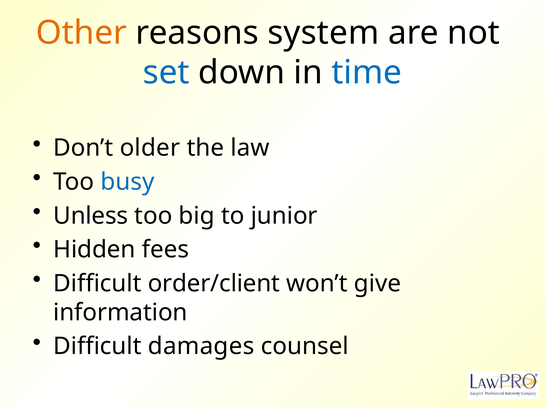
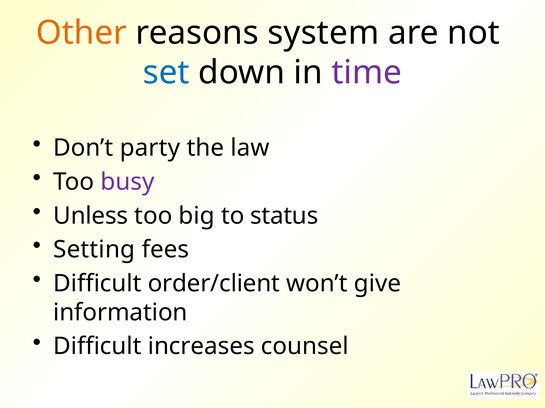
time colour: blue -> purple
older: older -> party
busy colour: blue -> purple
junior: junior -> status
Hidden: Hidden -> Setting
damages: damages -> increases
